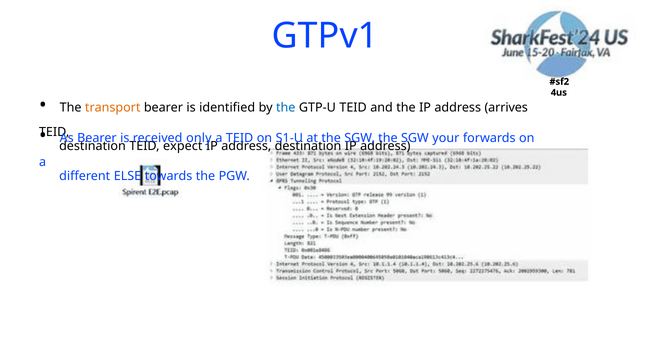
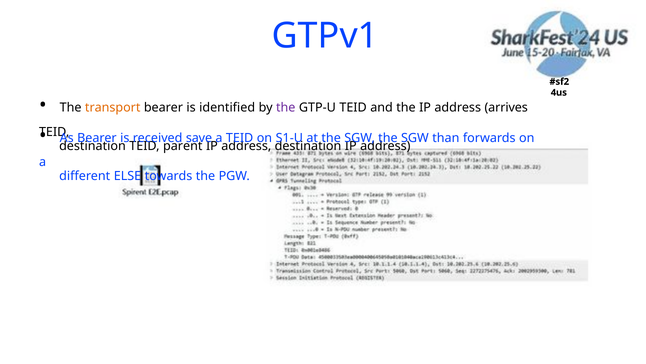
the at (286, 108) colour: blue -> purple
only: only -> save
your: your -> than
expect: expect -> parent
